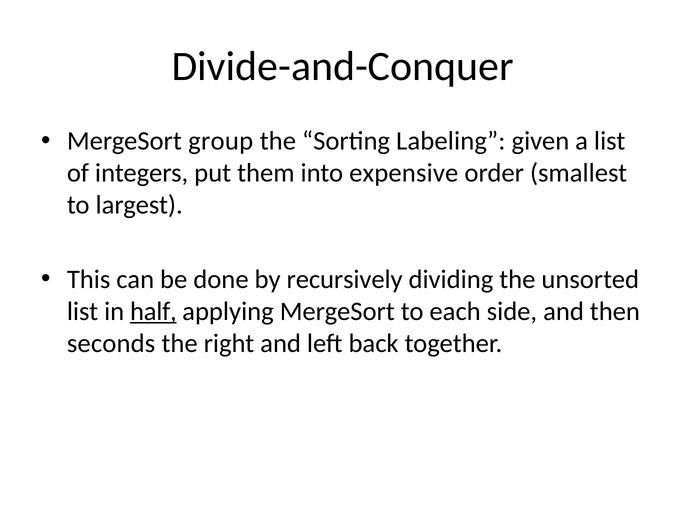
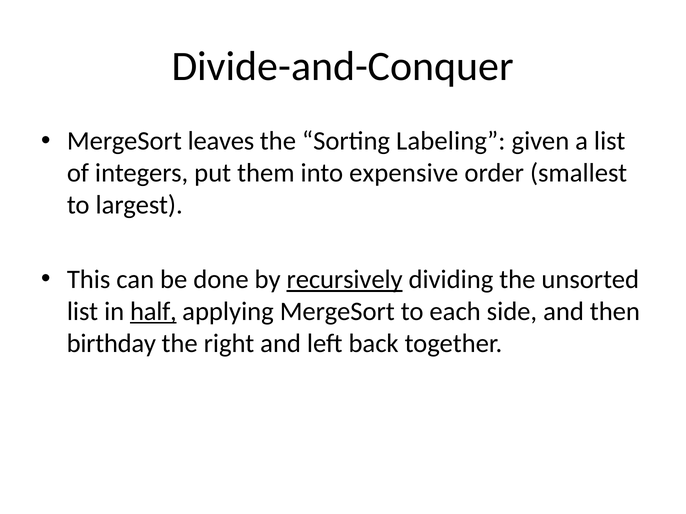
group: group -> leaves
recursively underline: none -> present
seconds: seconds -> birthday
